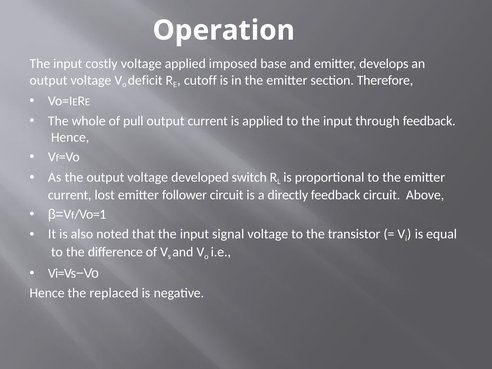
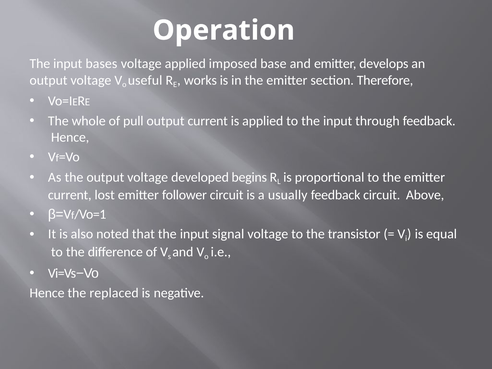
costly: costly -> bases
deficit: deficit -> useful
cutoff: cutoff -> works
switch: switch -> begins
directly: directly -> usually
